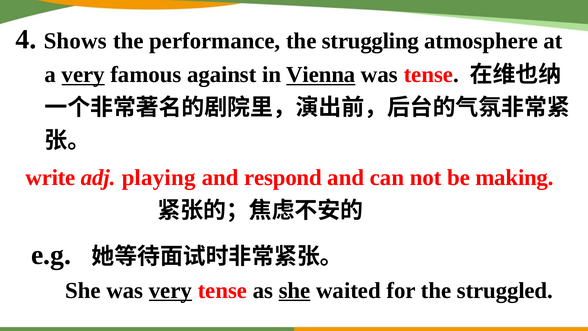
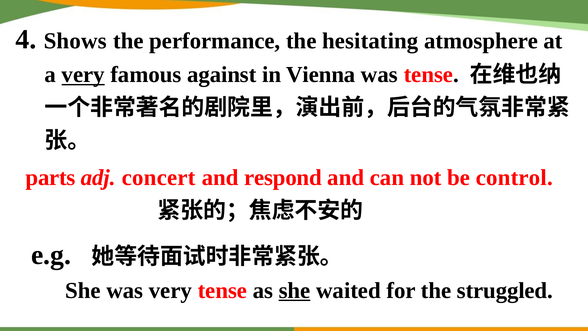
struggling: struggling -> hesitating
Vienna underline: present -> none
write: write -> parts
playing: playing -> concert
making: making -> control
very at (170, 290) underline: present -> none
